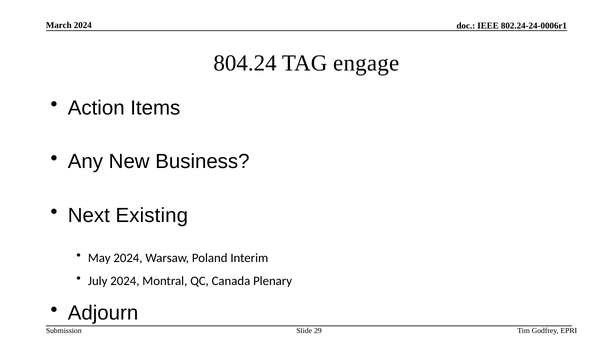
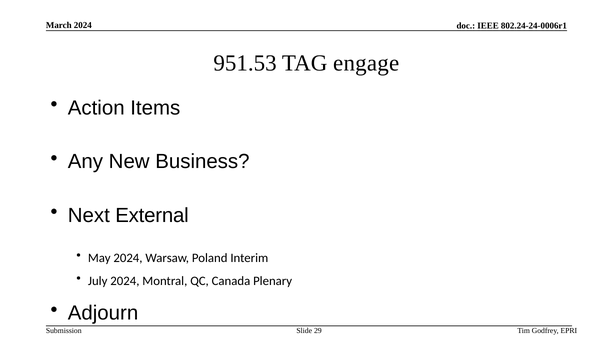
804.24: 804.24 -> 951.53
Existing: Existing -> External
